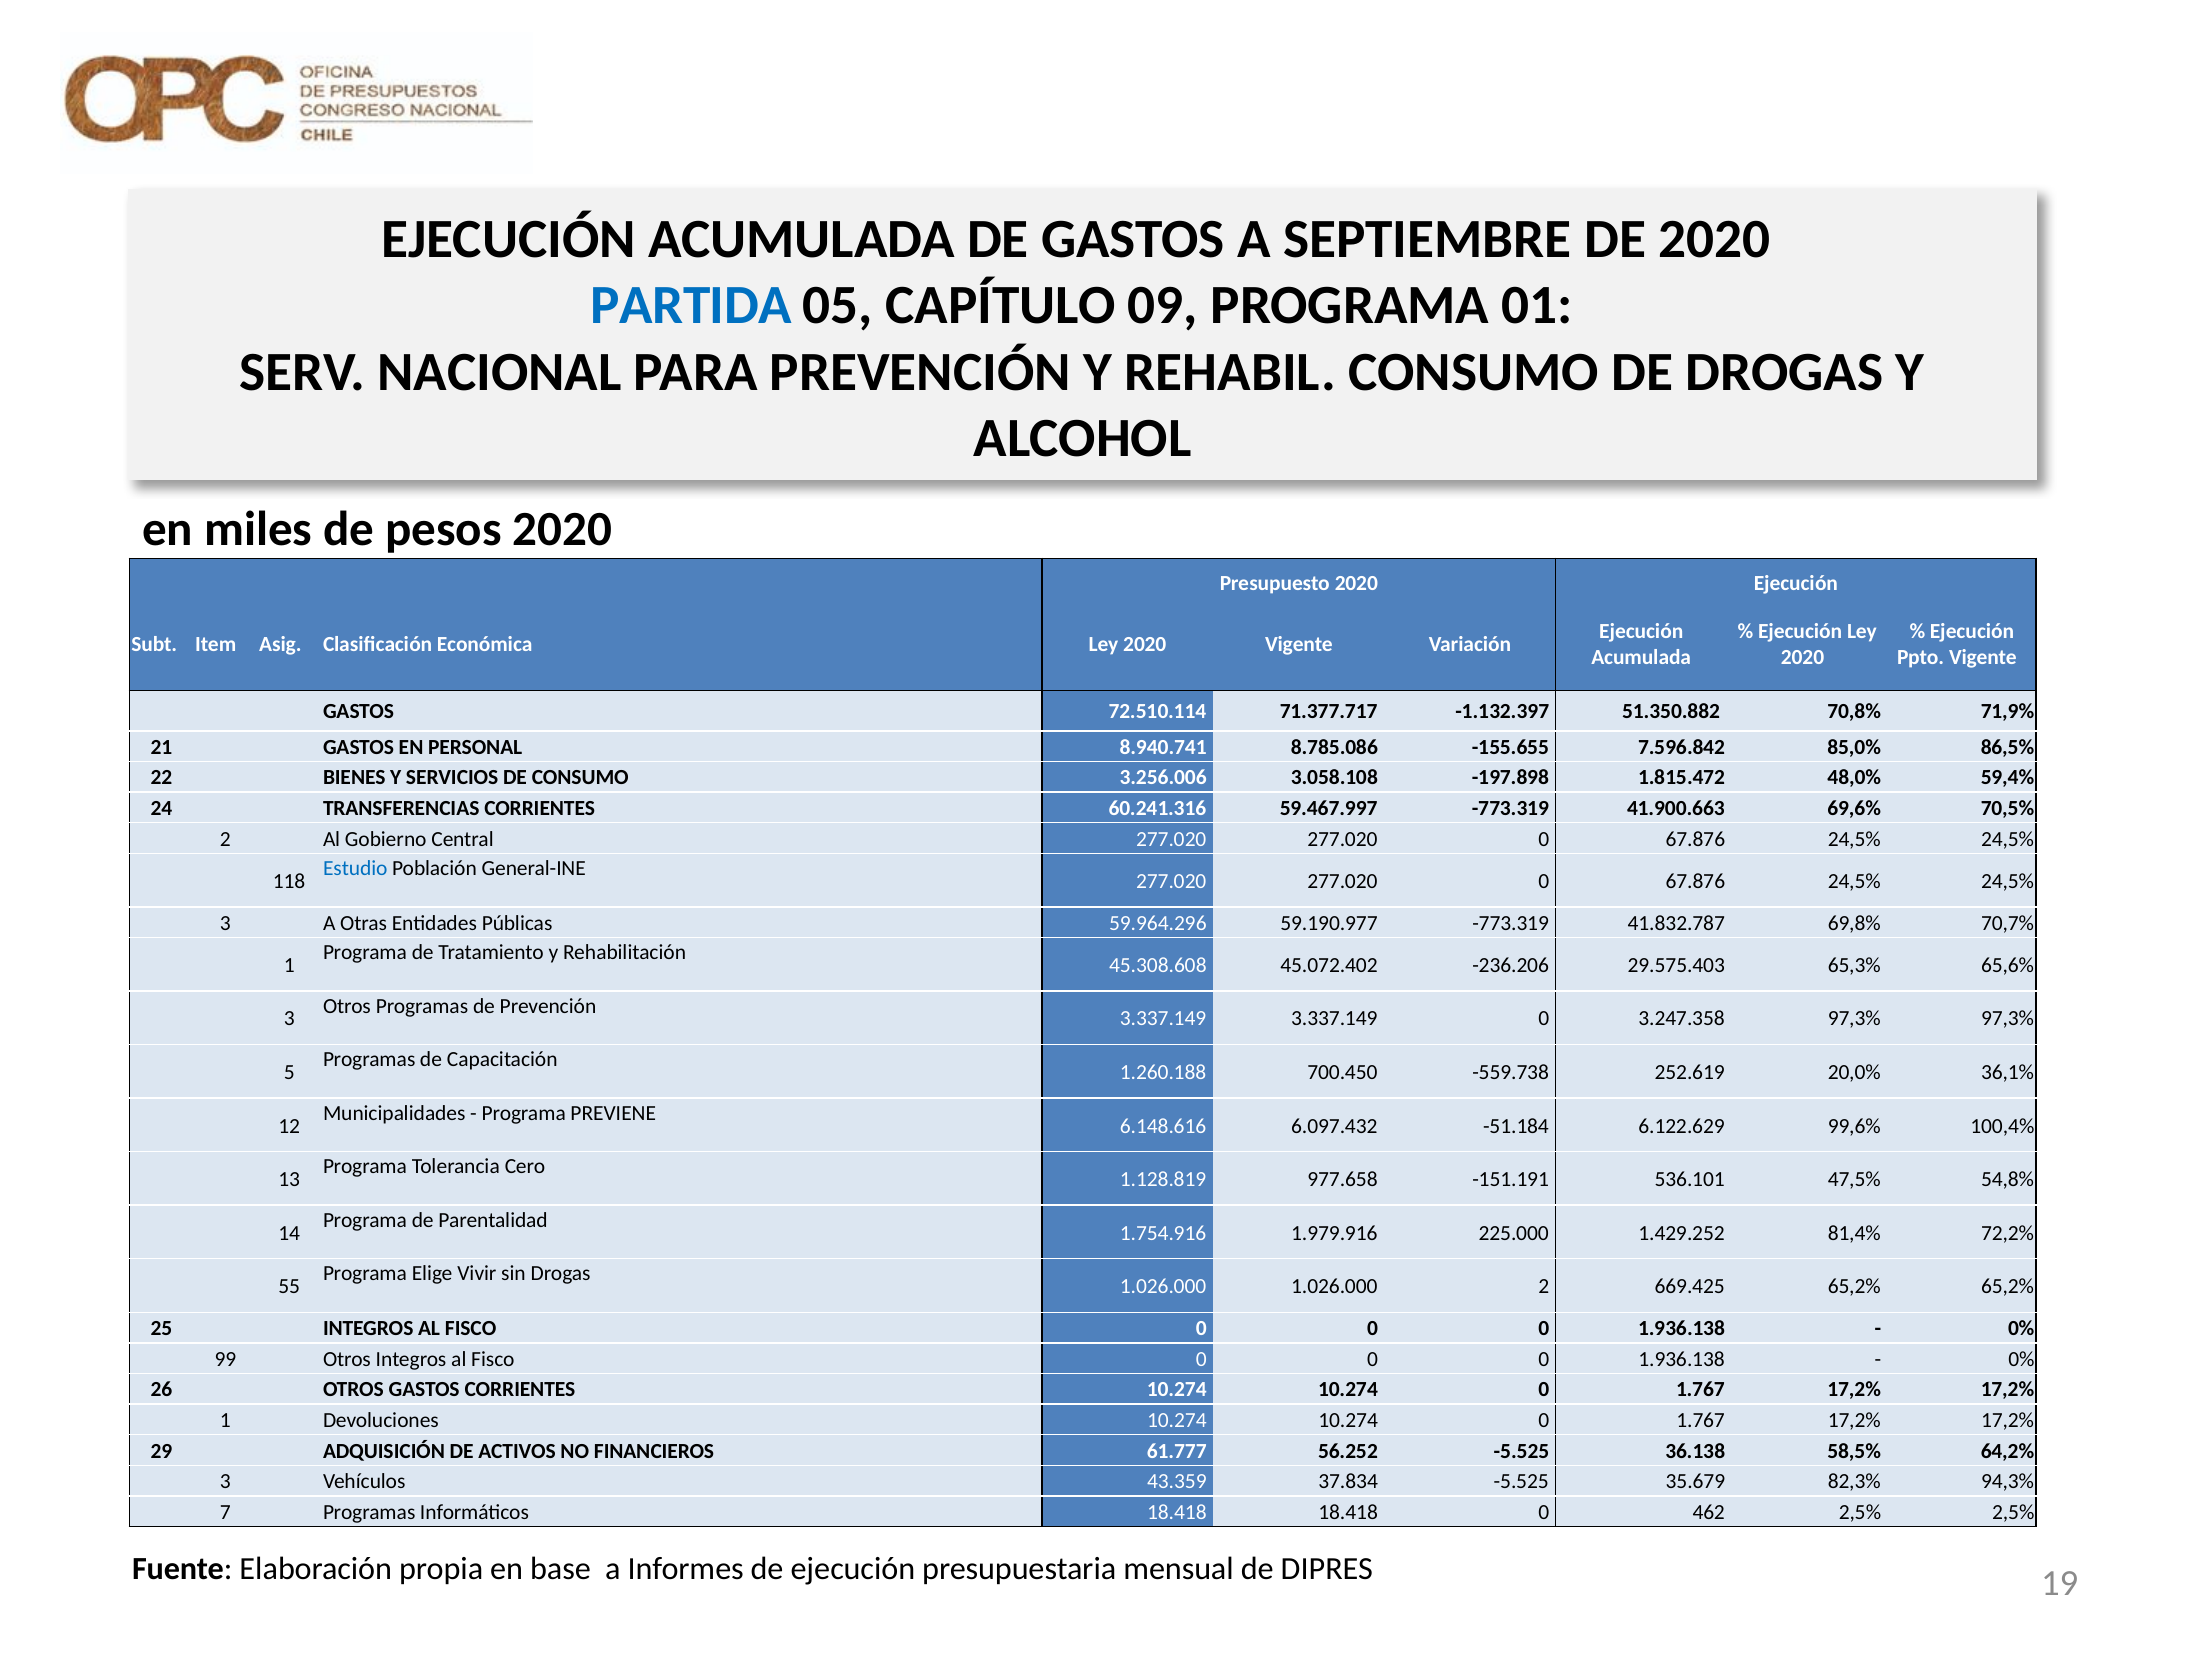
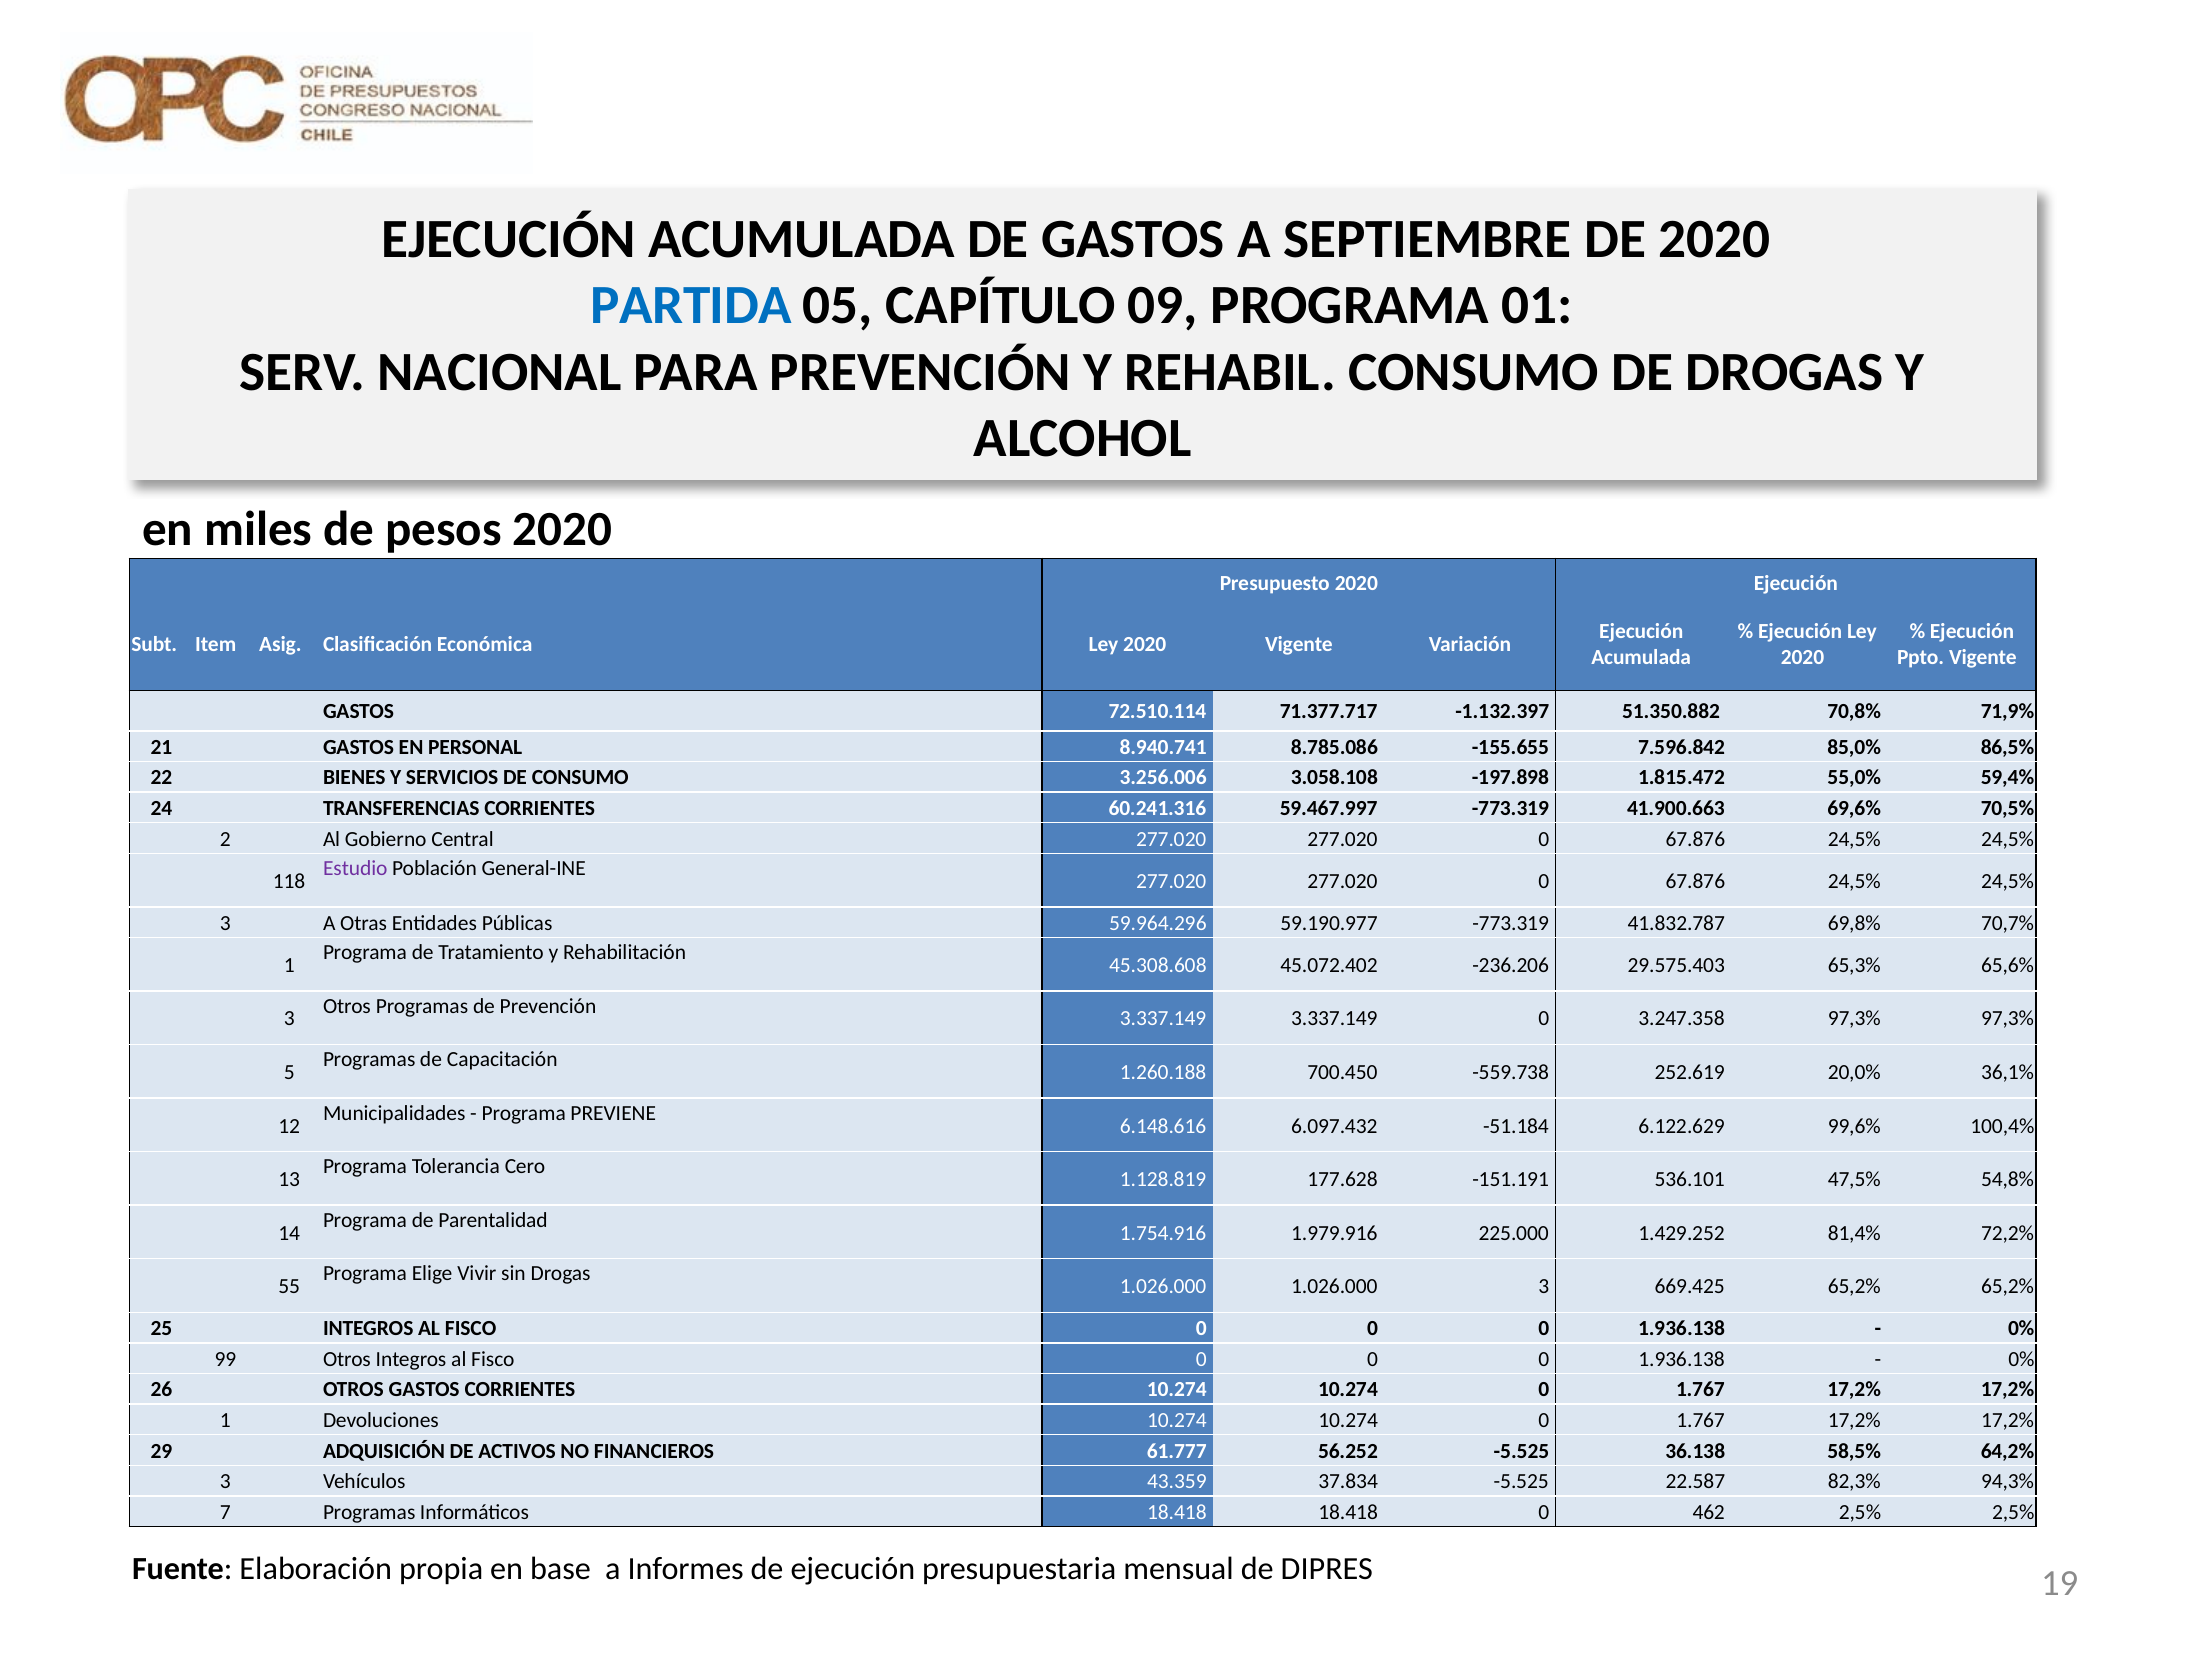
48,0%: 48,0% -> 55,0%
Estudio colour: blue -> purple
977.658: 977.658 -> 177.628
1.026.000 2: 2 -> 3
35.679: 35.679 -> 22.587
